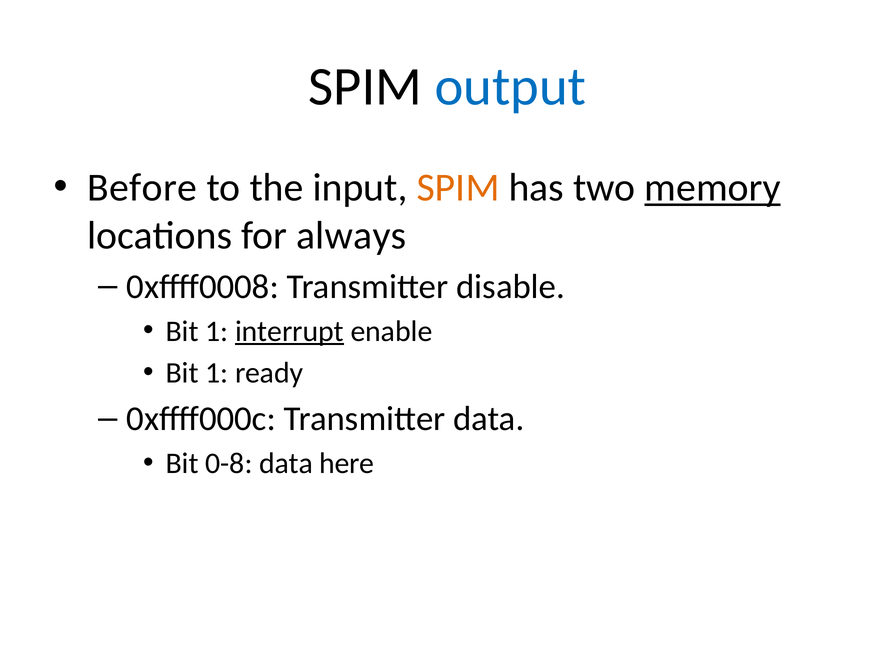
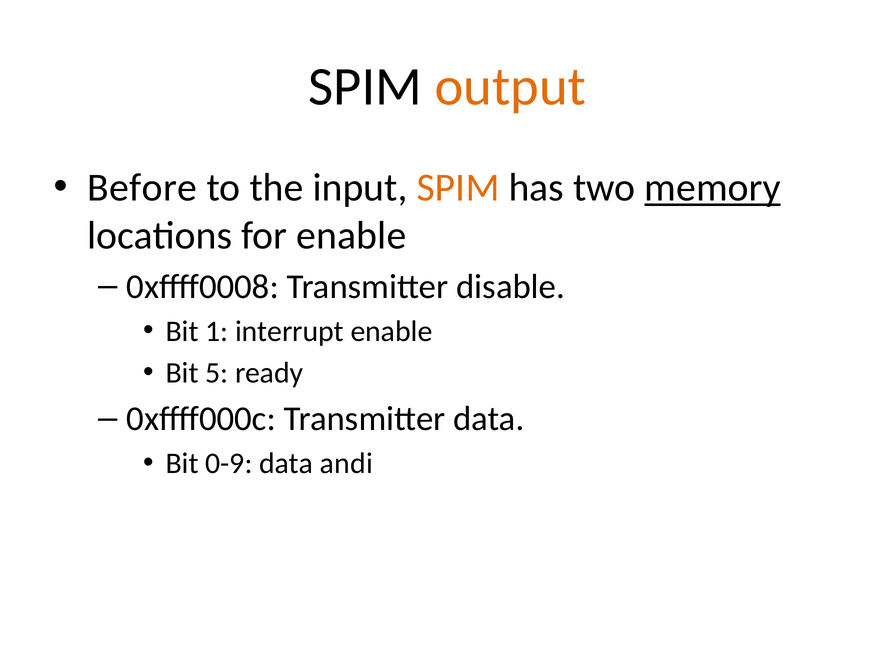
output colour: blue -> orange
for always: always -> enable
interrupt underline: present -> none
1 at (217, 373): 1 -> 5
0-8: 0-8 -> 0-9
here: here -> andi
